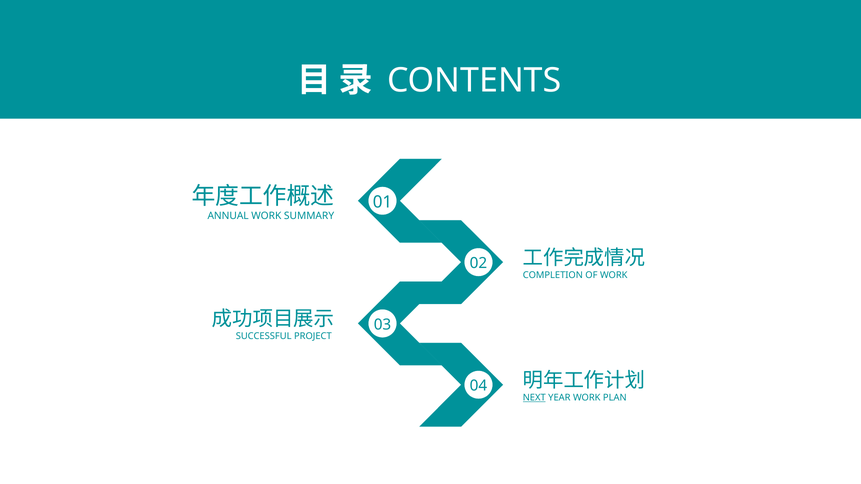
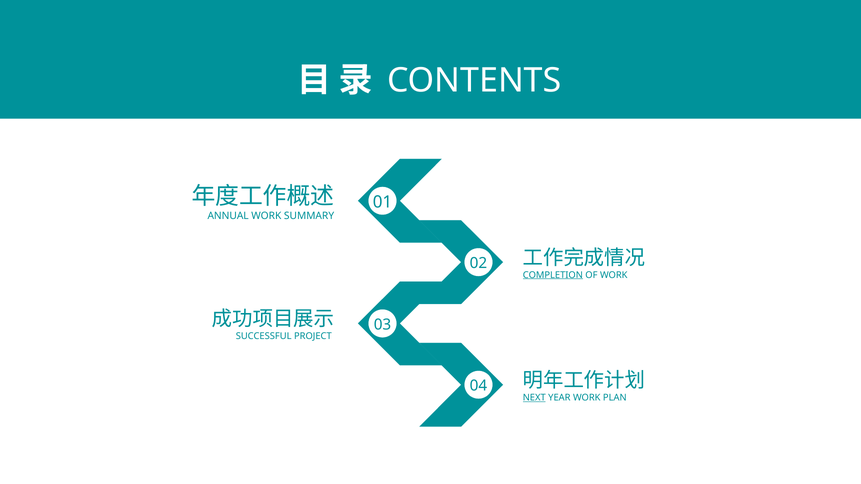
COMPLETION underline: none -> present
